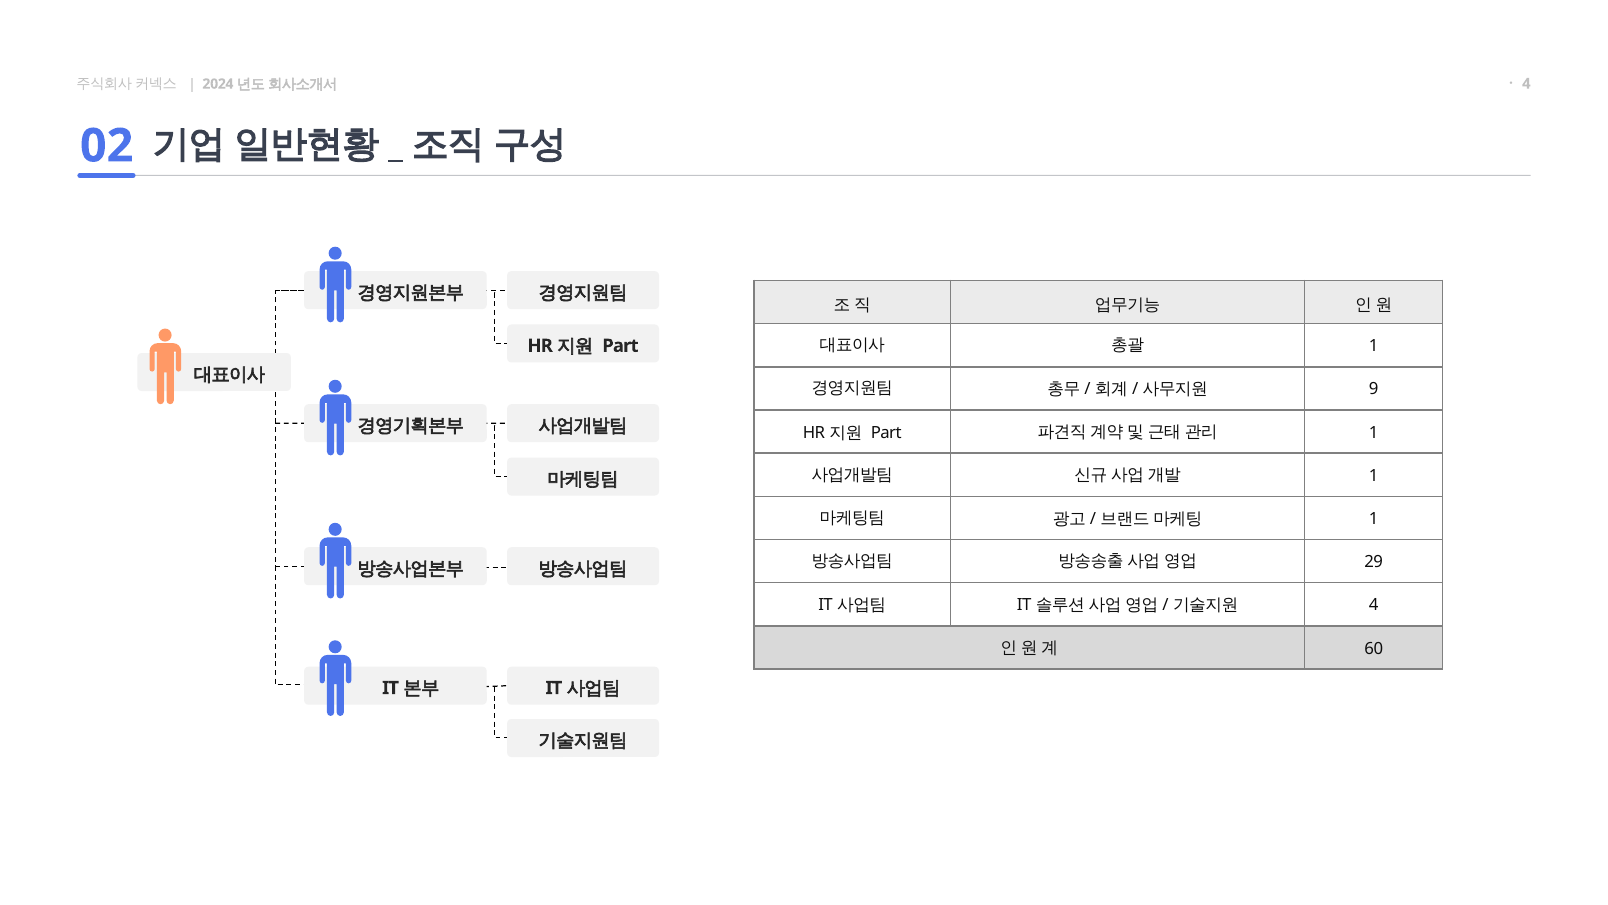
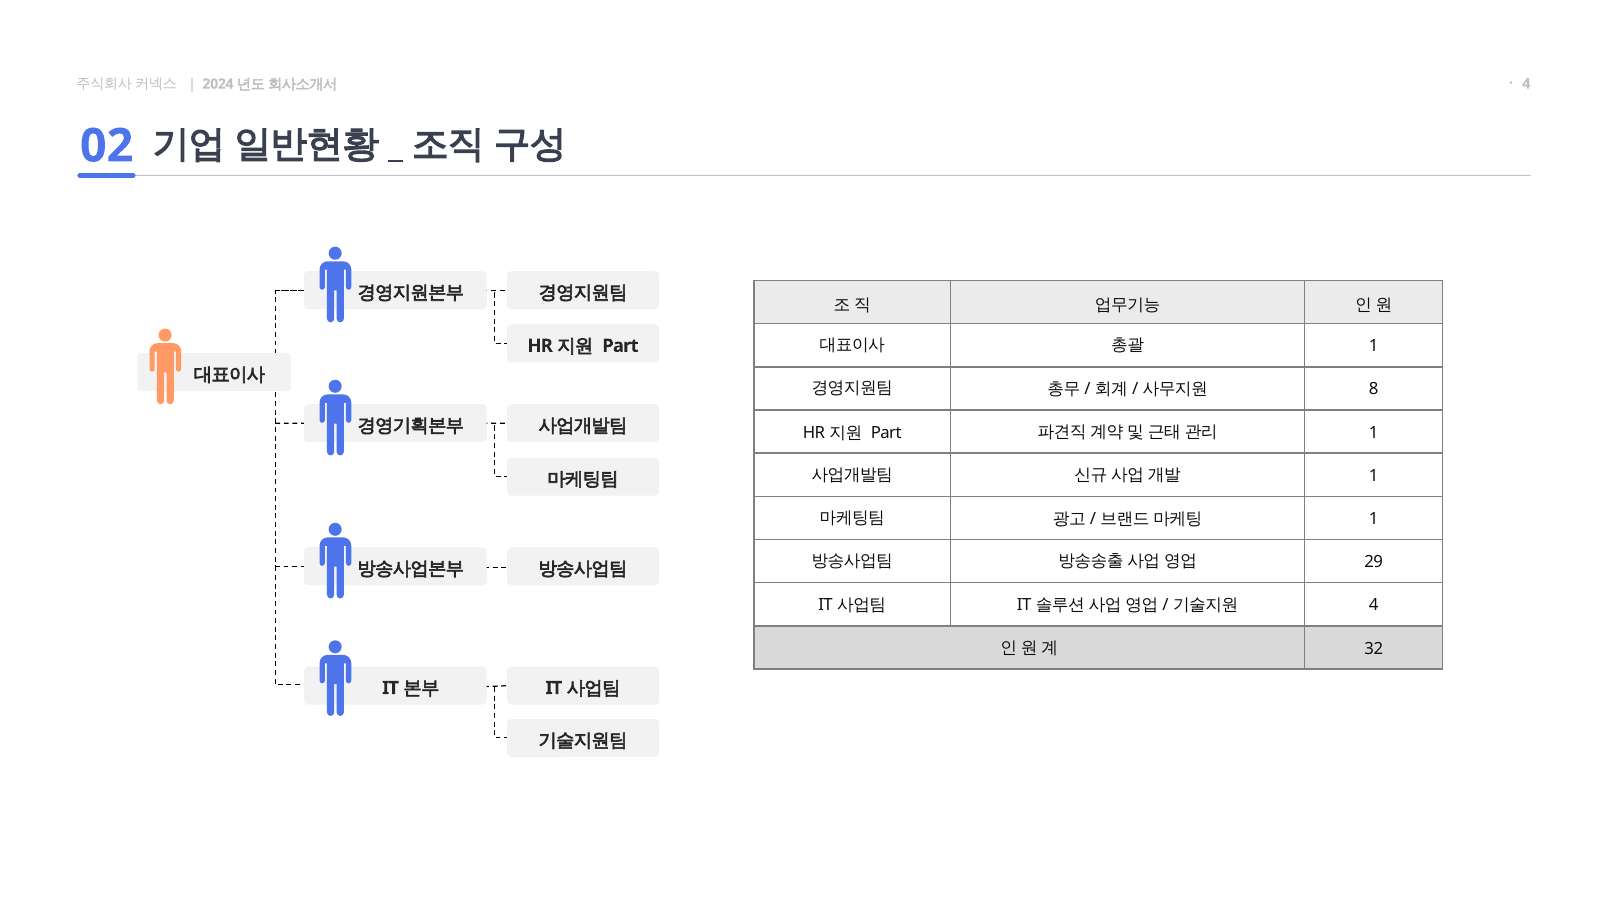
9: 9 -> 8
60: 60 -> 32
